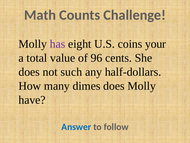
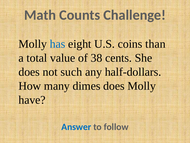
has colour: purple -> blue
your: your -> than
96: 96 -> 38
